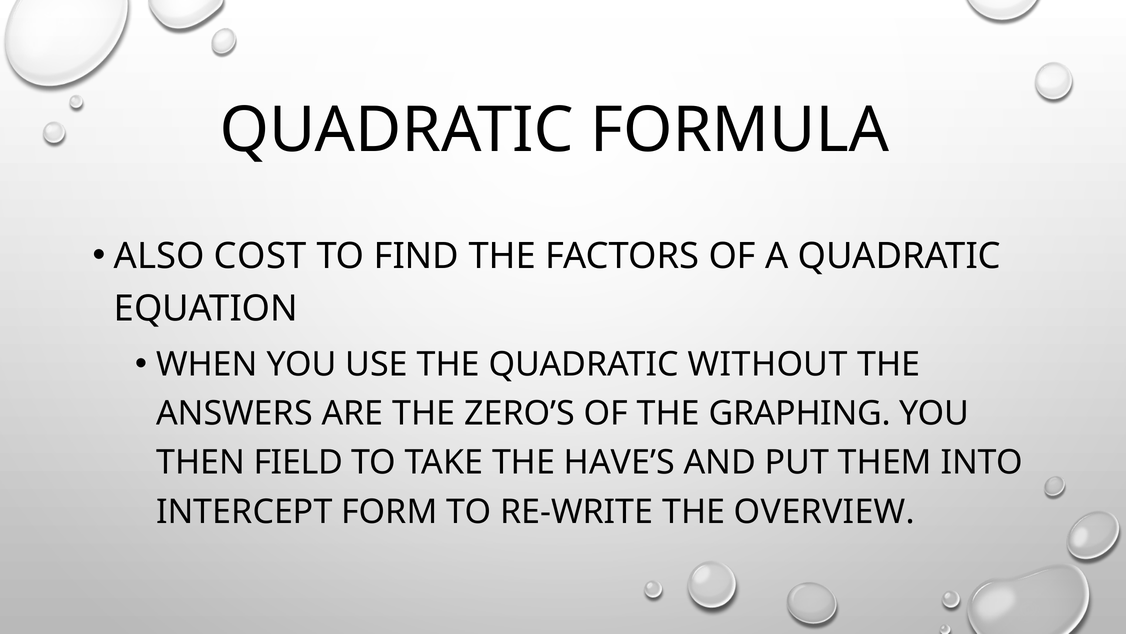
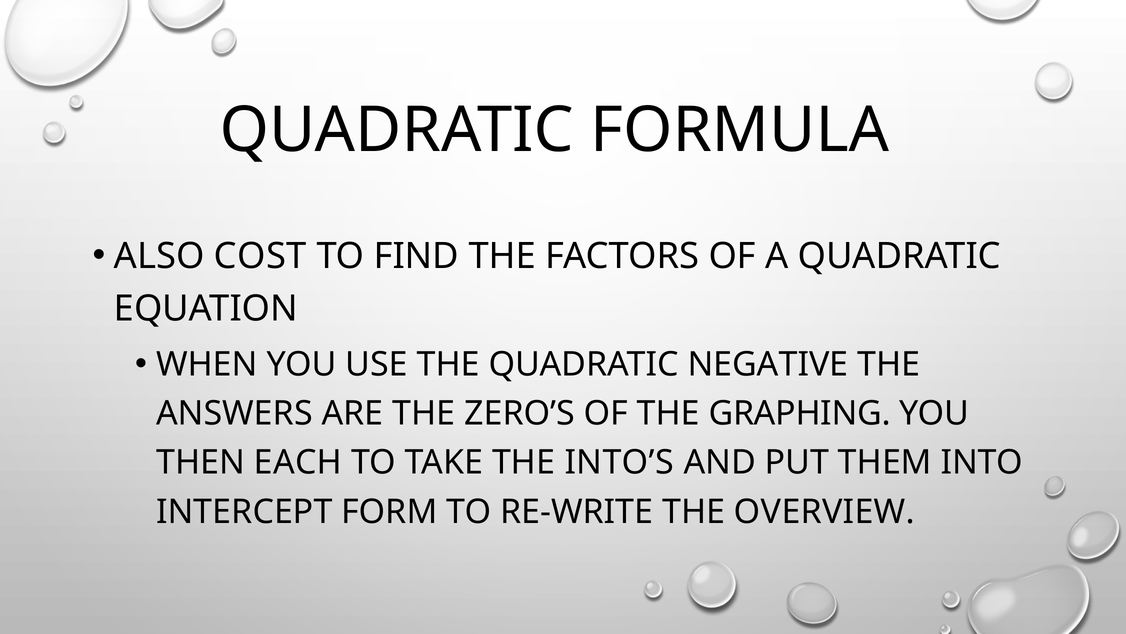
WITHOUT: WITHOUT -> NEGATIVE
FIELD: FIELD -> EACH
HAVE’S: HAVE’S -> INTO’S
